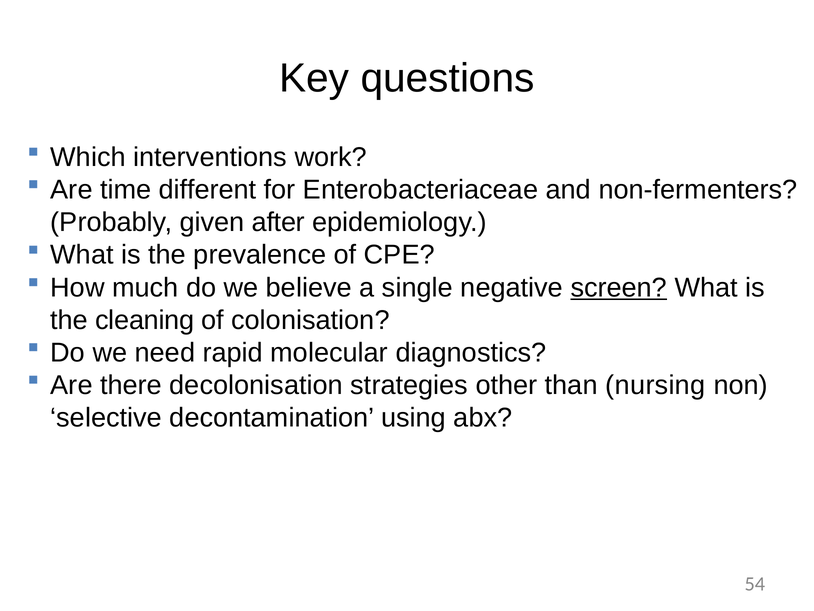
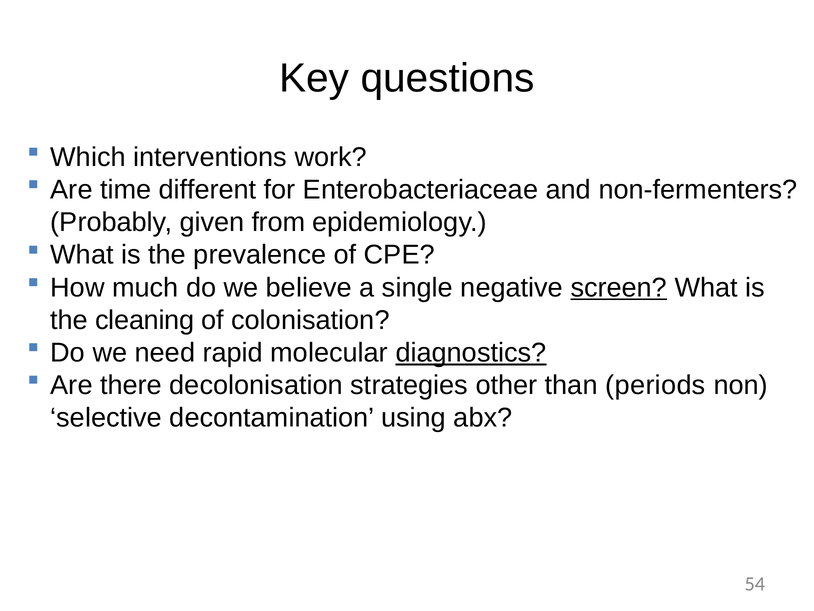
after: after -> from
diagnostics underline: none -> present
nursing: nursing -> periods
